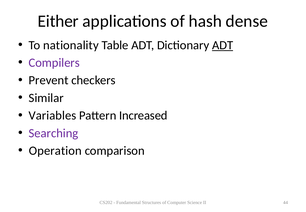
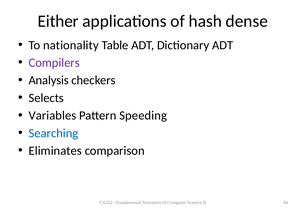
ADT at (223, 45) underline: present -> none
Prevent: Prevent -> Analysis
Similar: Similar -> Selects
Increased: Increased -> Speeding
Searching colour: purple -> blue
Operation: Operation -> Eliminates
